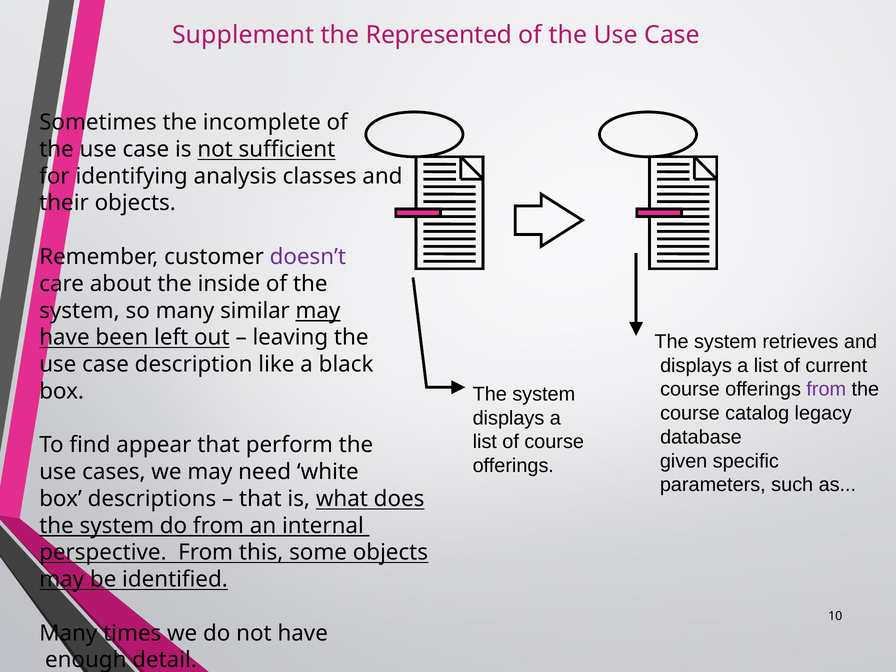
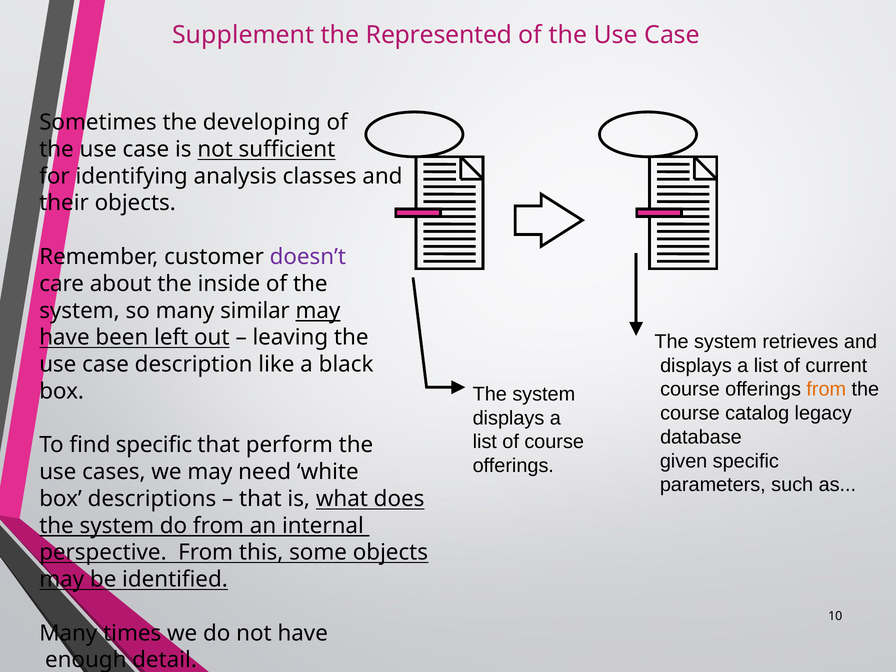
incomplete: incomplete -> developing
from at (826, 389) colour: purple -> orange
find appear: appear -> specific
